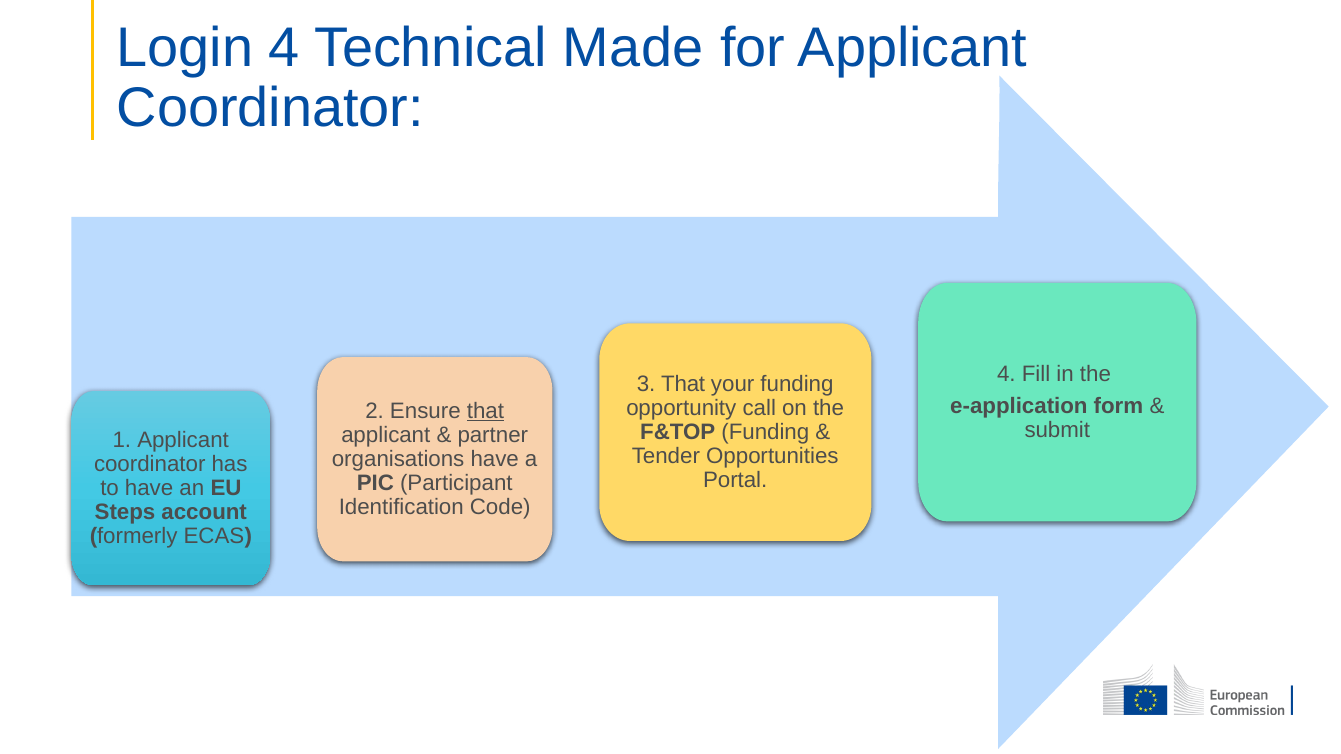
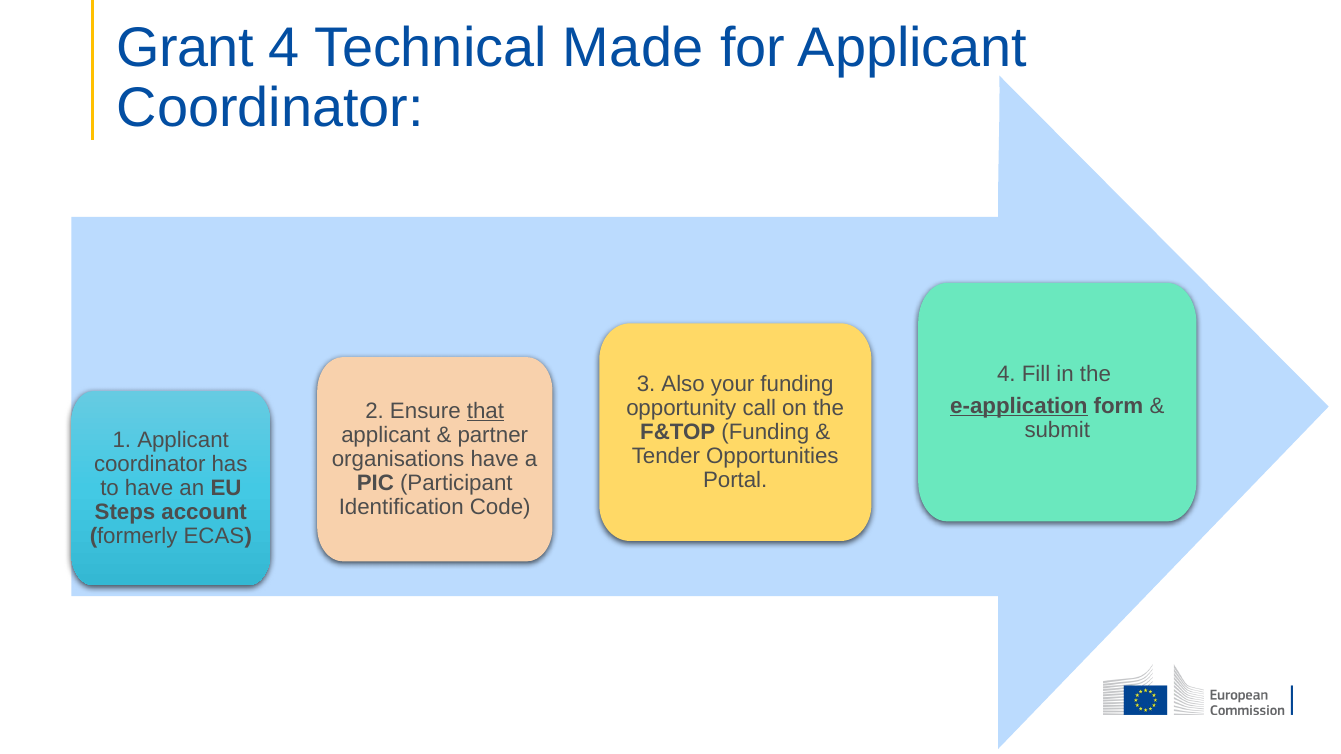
Login: Login -> Grant
3 That: That -> Also
e-application underline: none -> present
